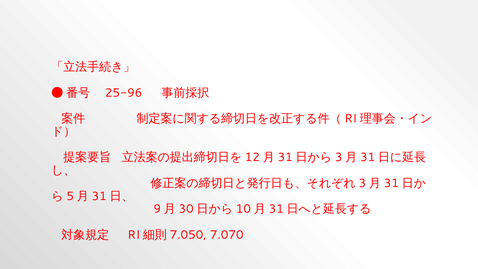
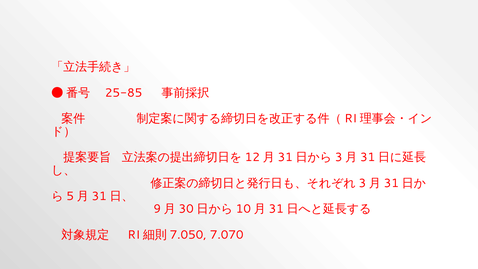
25-96: 25-96 -> 25-85
